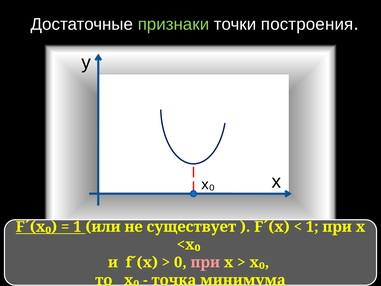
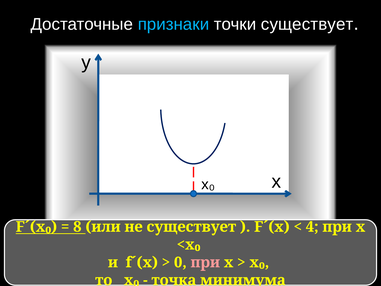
признаки colour: light green -> light blue
точки построения: построения -> существует
1 at (77, 227): 1 -> 8
1 at (312, 227): 1 -> 4
